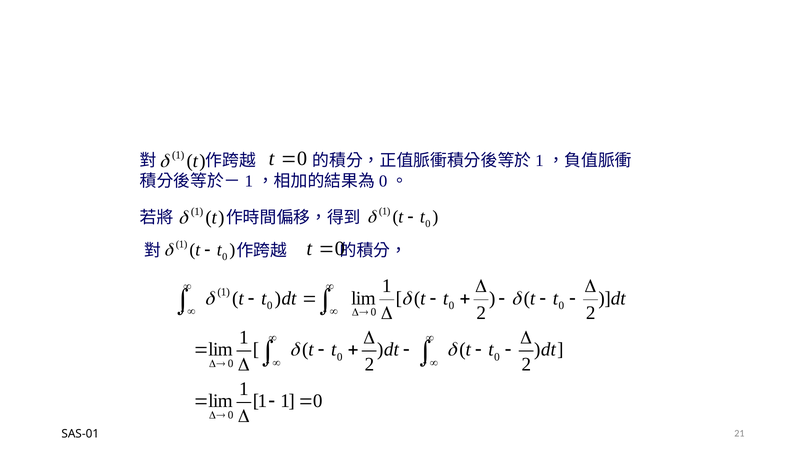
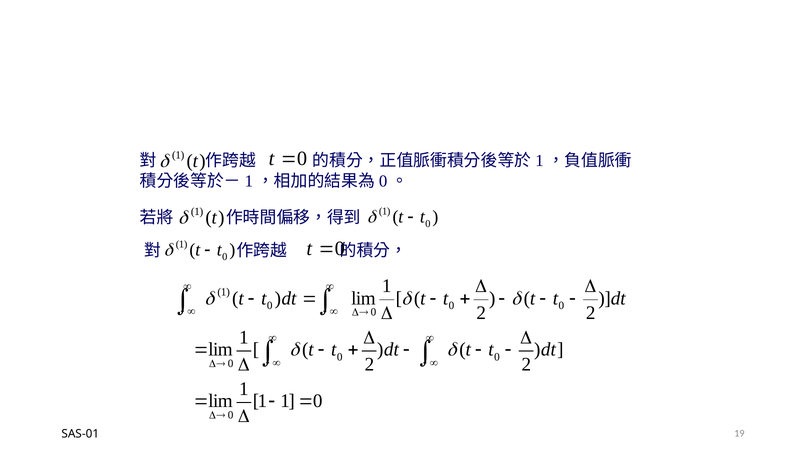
21: 21 -> 19
